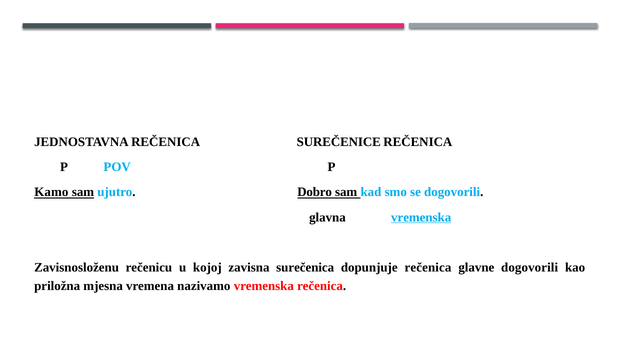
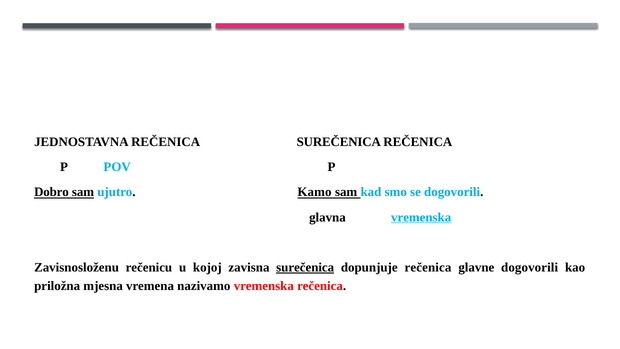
REČENICA SUREČENICE: SUREČENICE -> SUREČENICA
Kamo: Kamo -> Dobro
Dobro: Dobro -> Kamo
surečenica at (305, 267) underline: none -> present
